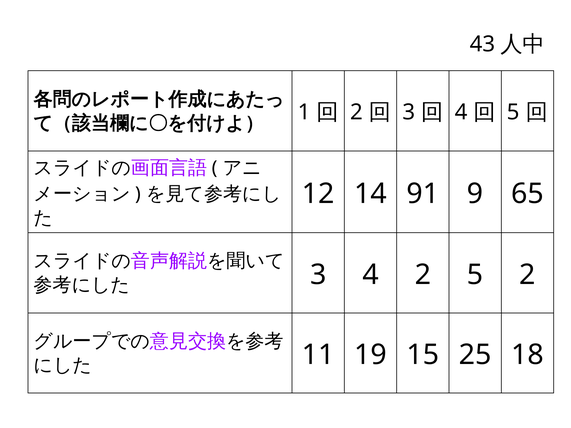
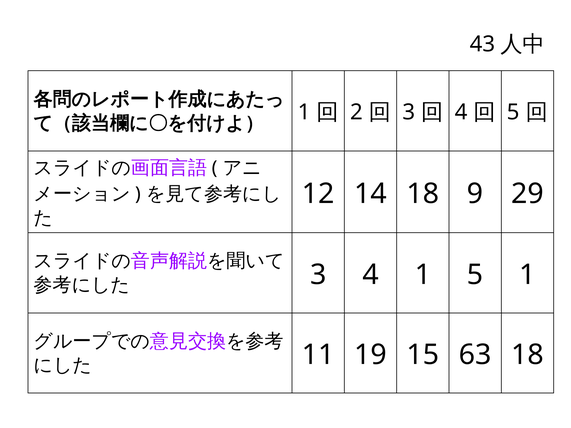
14 91: 91 -> 18
65: 65 -> 29
4 2: 2 -> 1
5 2: 2 -> 1
25: 25 -> 63
